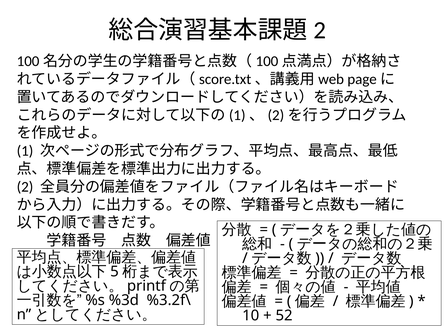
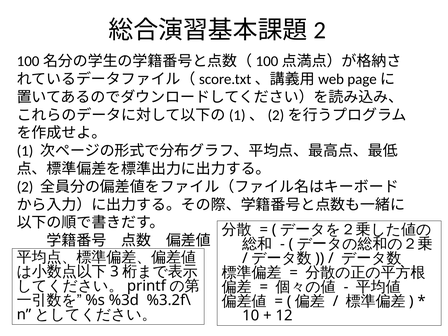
5: 5 -> 3
52: 52 -> 12
